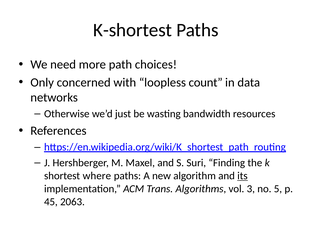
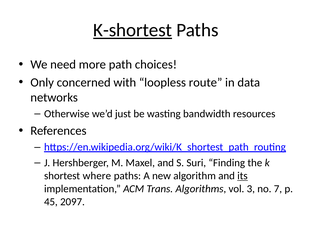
K-shortest underline: none -> present
count: count -> route
5: 5 -> 7
2063: 2063 -> 2097
